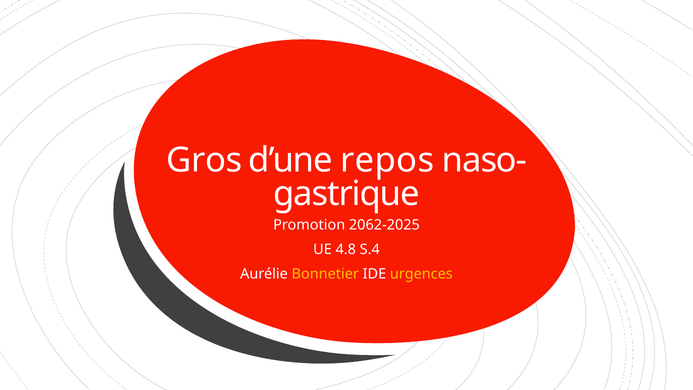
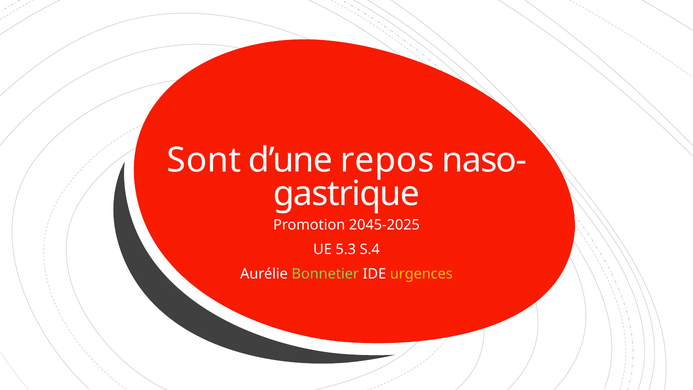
Gros: Gros -> Sont
2062-2025: 2062-2025 -> 2045-2025
4.8: 4.8 -> 5.3
Bonnetier colour: yellow -> light green
